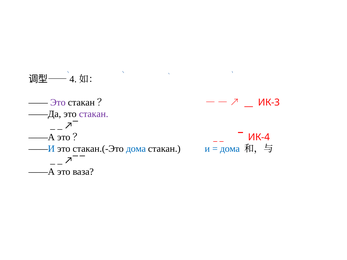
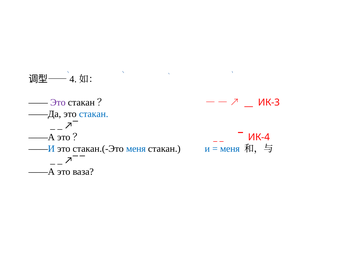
стакан at (94, 114) colour: purple -> blue
стакан.(-Это дома: дома -> меня
дома at (230, 149): дома -> меня
